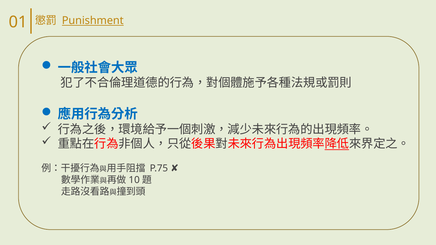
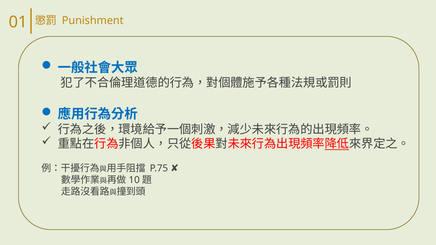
Punishment underline: present -> none
